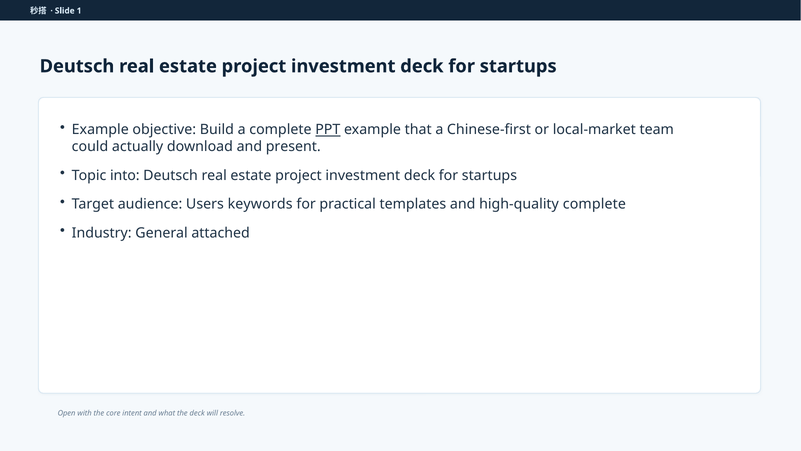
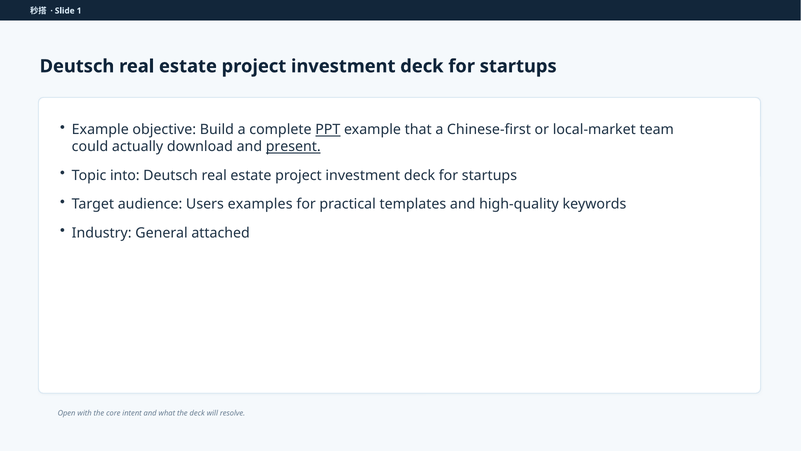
present underline: none -> present
keywords: keywords -> examples
high-quality complete: complete -> keywords
